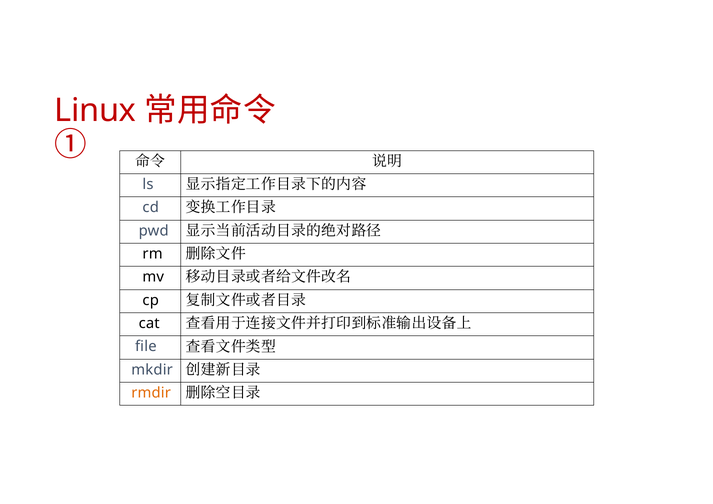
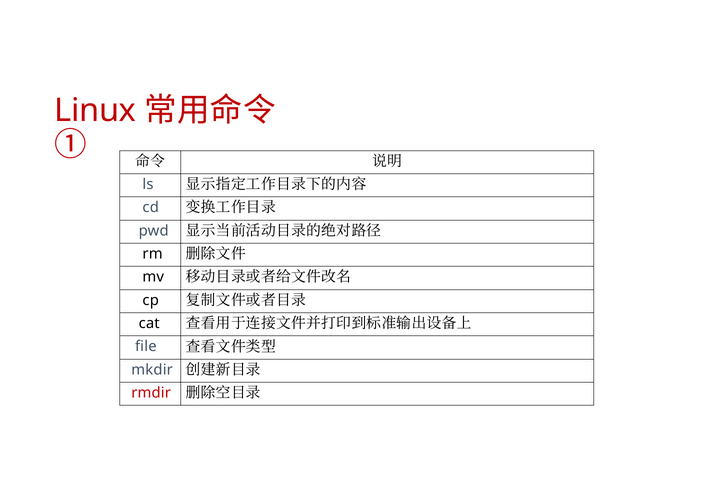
rmdir colour: orange -> red
